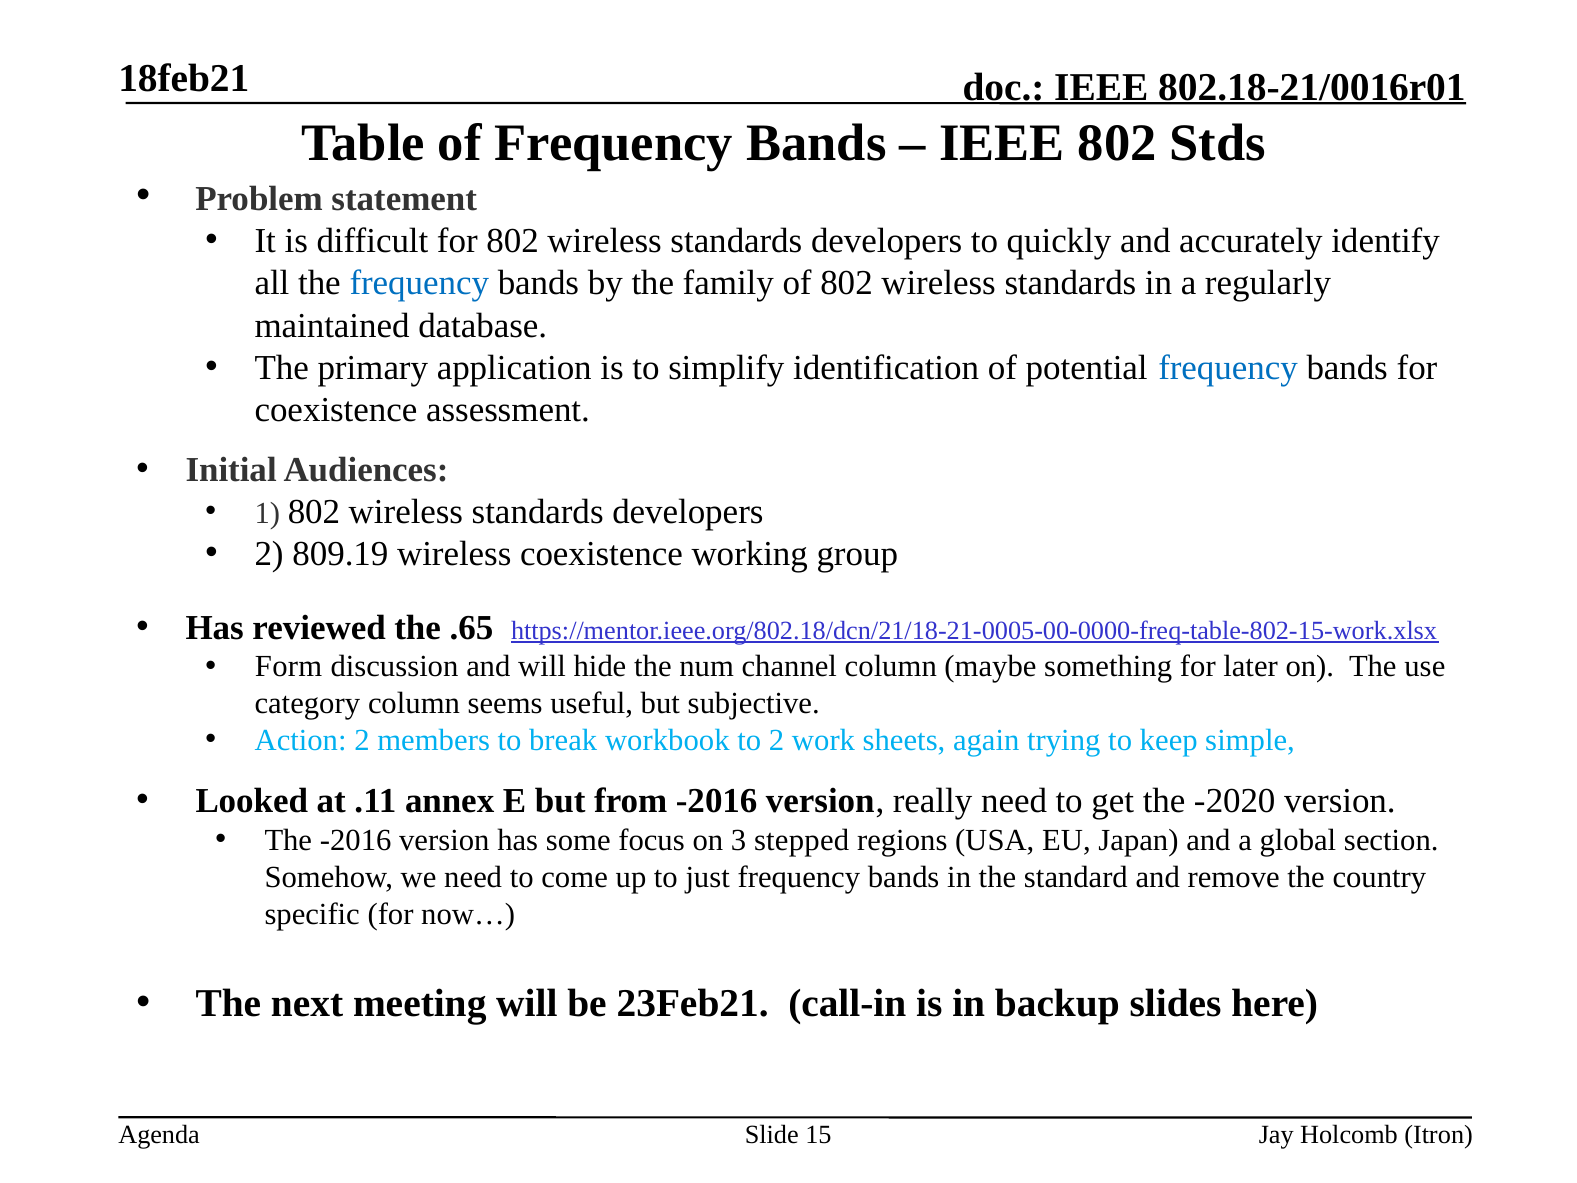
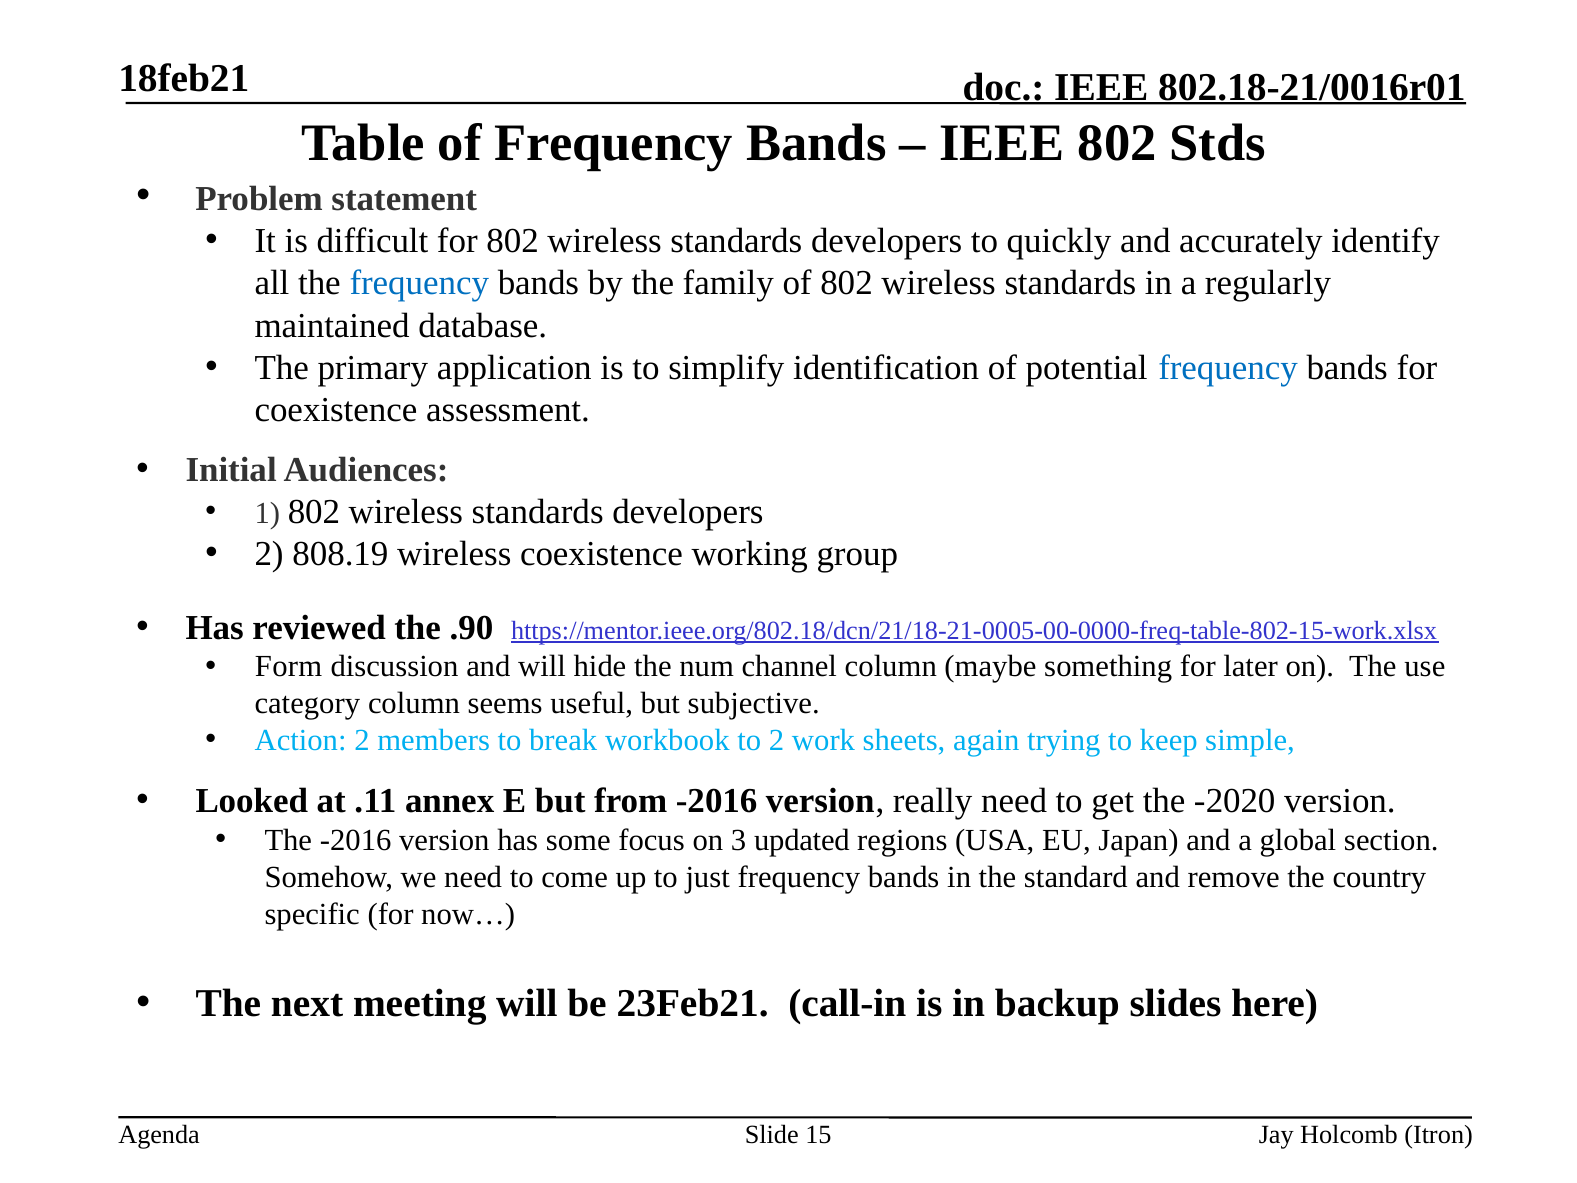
809.19: 809.19 -> 808.19
.65: .65 -> .90
stepped: stepped -> updated
